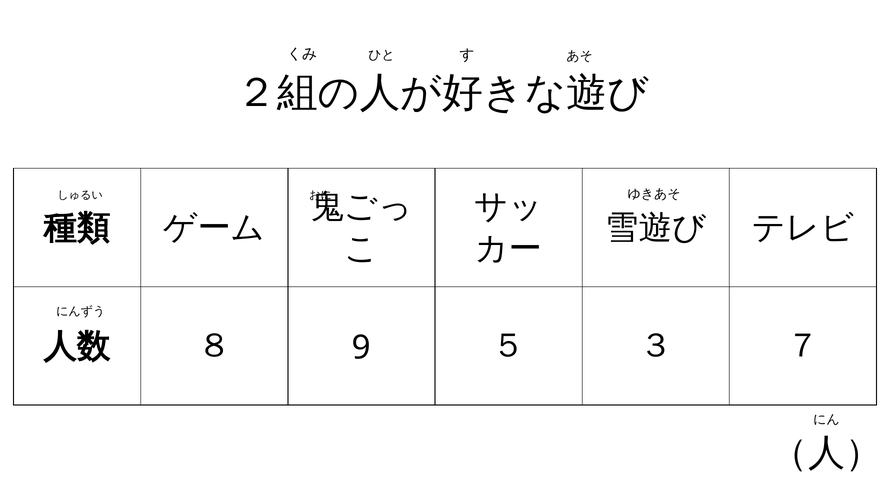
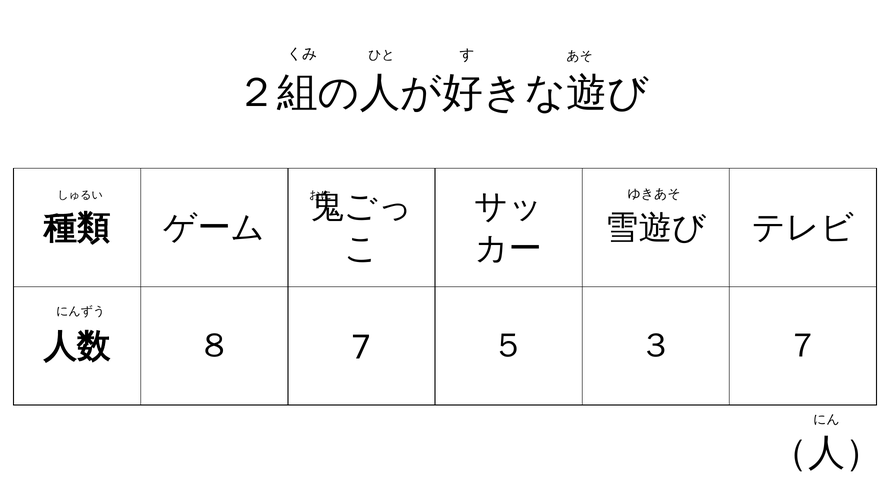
9: 9 -> 7
